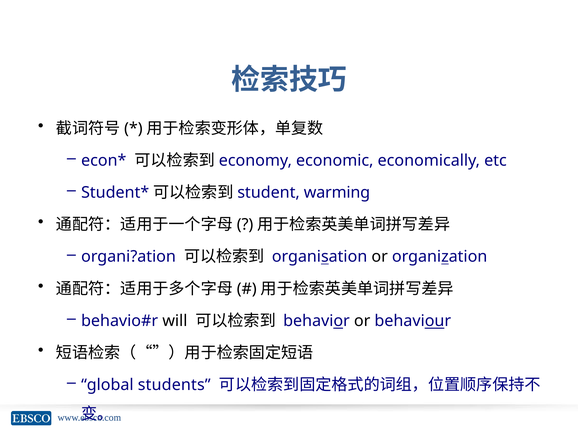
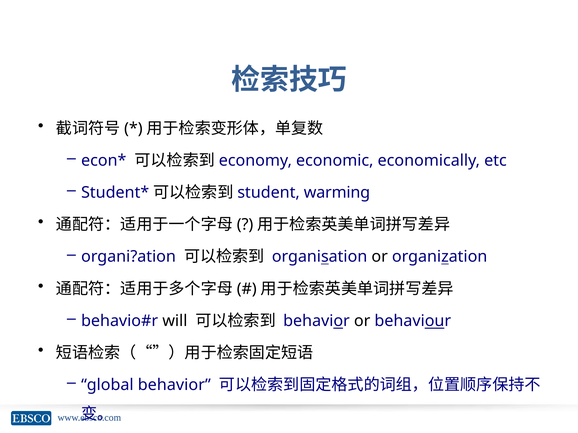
global students: students -> behavior
